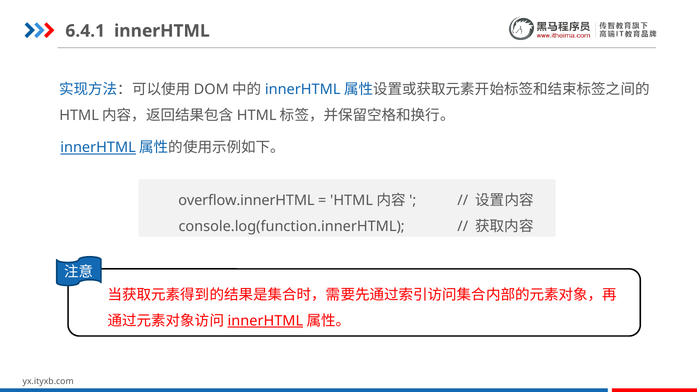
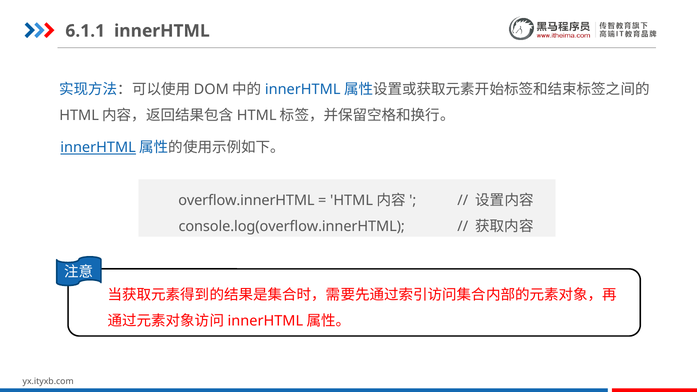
6.4.1: 6.4.1 -> 6.1.1
console.log(function.innerHTML: console.log(function.innerHTML -> console.log(overflow.innerHTML
innerHTML at (265, 321) underline: present -> none
